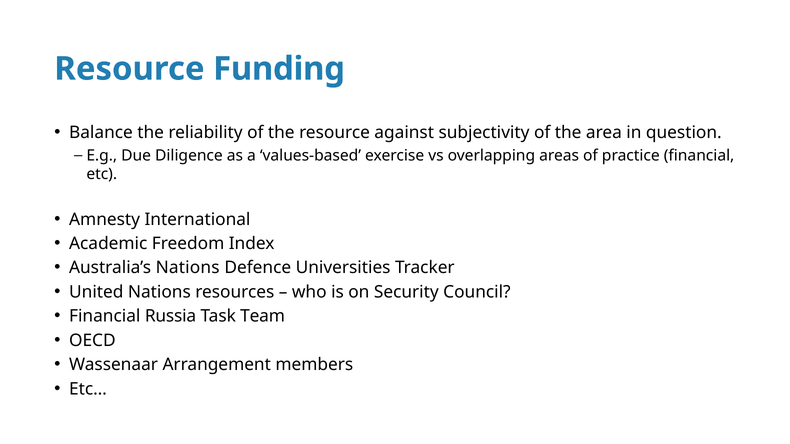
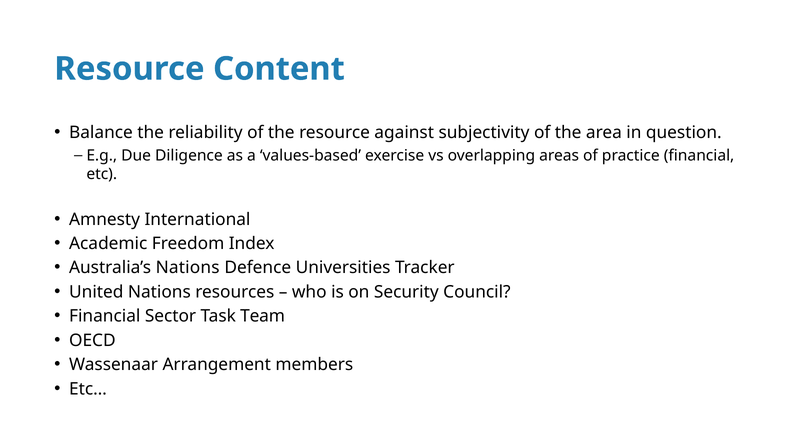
Funding: Funding -> Content
Russia: Russia -> Sector
